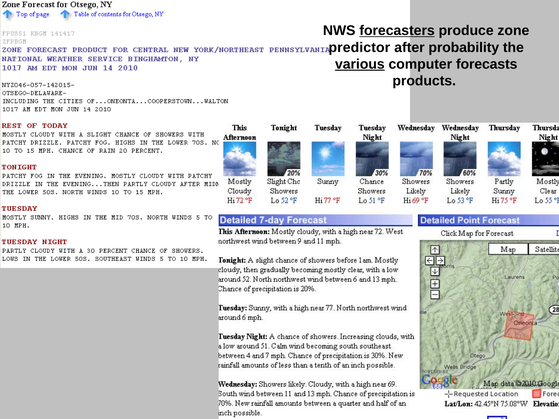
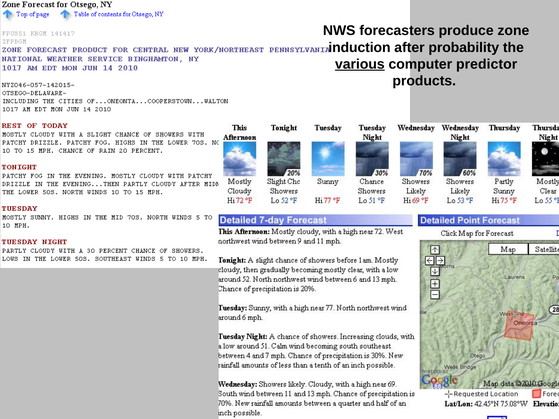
forecasters underline: present -> none
predictor: predictor -> induction
forecasts: forecasts -> predictor
